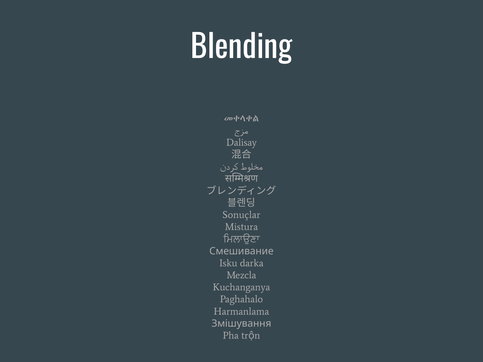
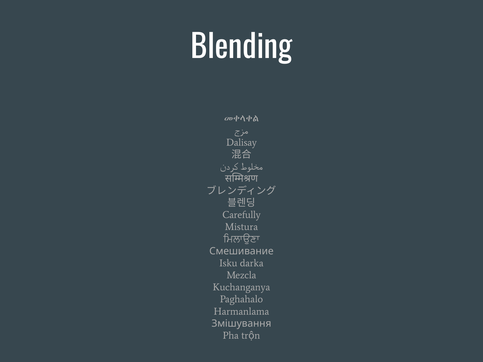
Sonuçlar: Sonuçlar -> Carefully
